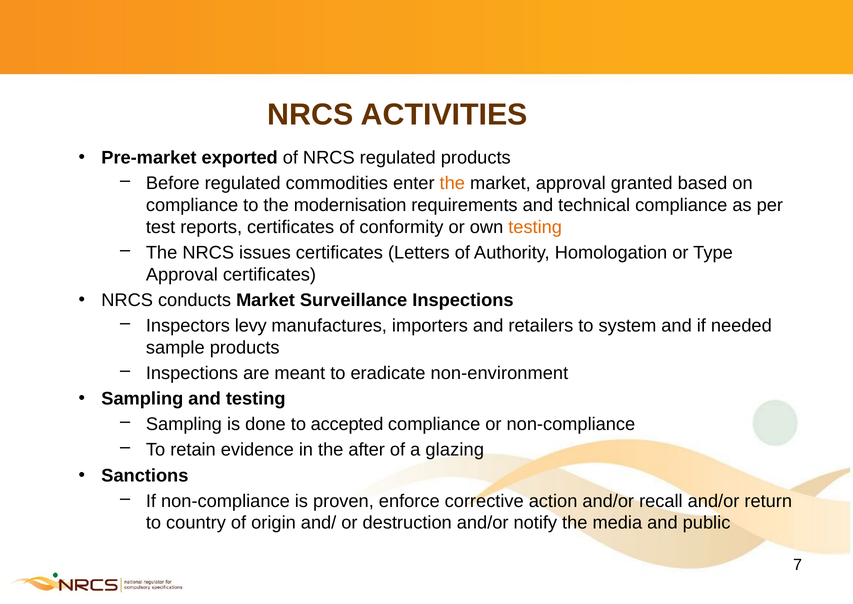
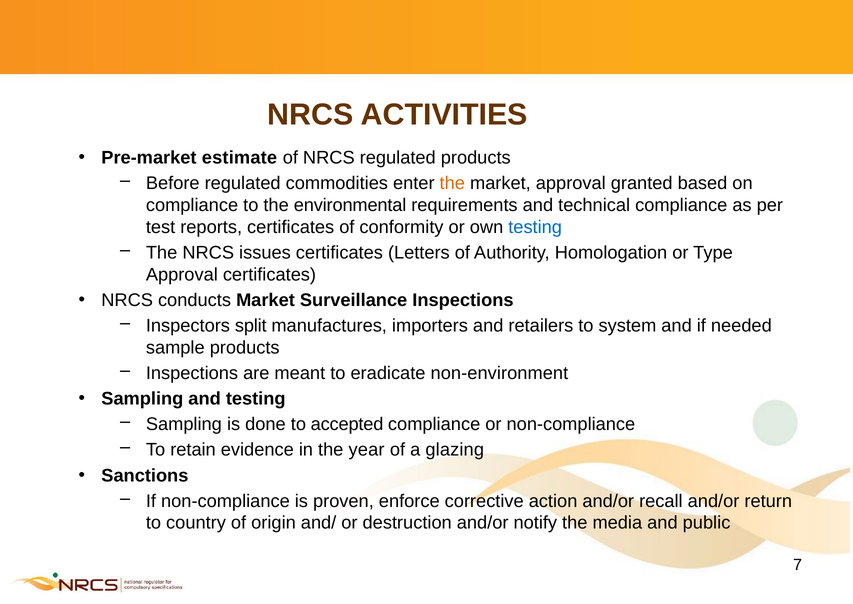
exported: exported -> estimate
modernisation: modernisation -> environmental
testing at (535, 227) colour: orange -> blue
levy: levy -> split
after: after -> year
